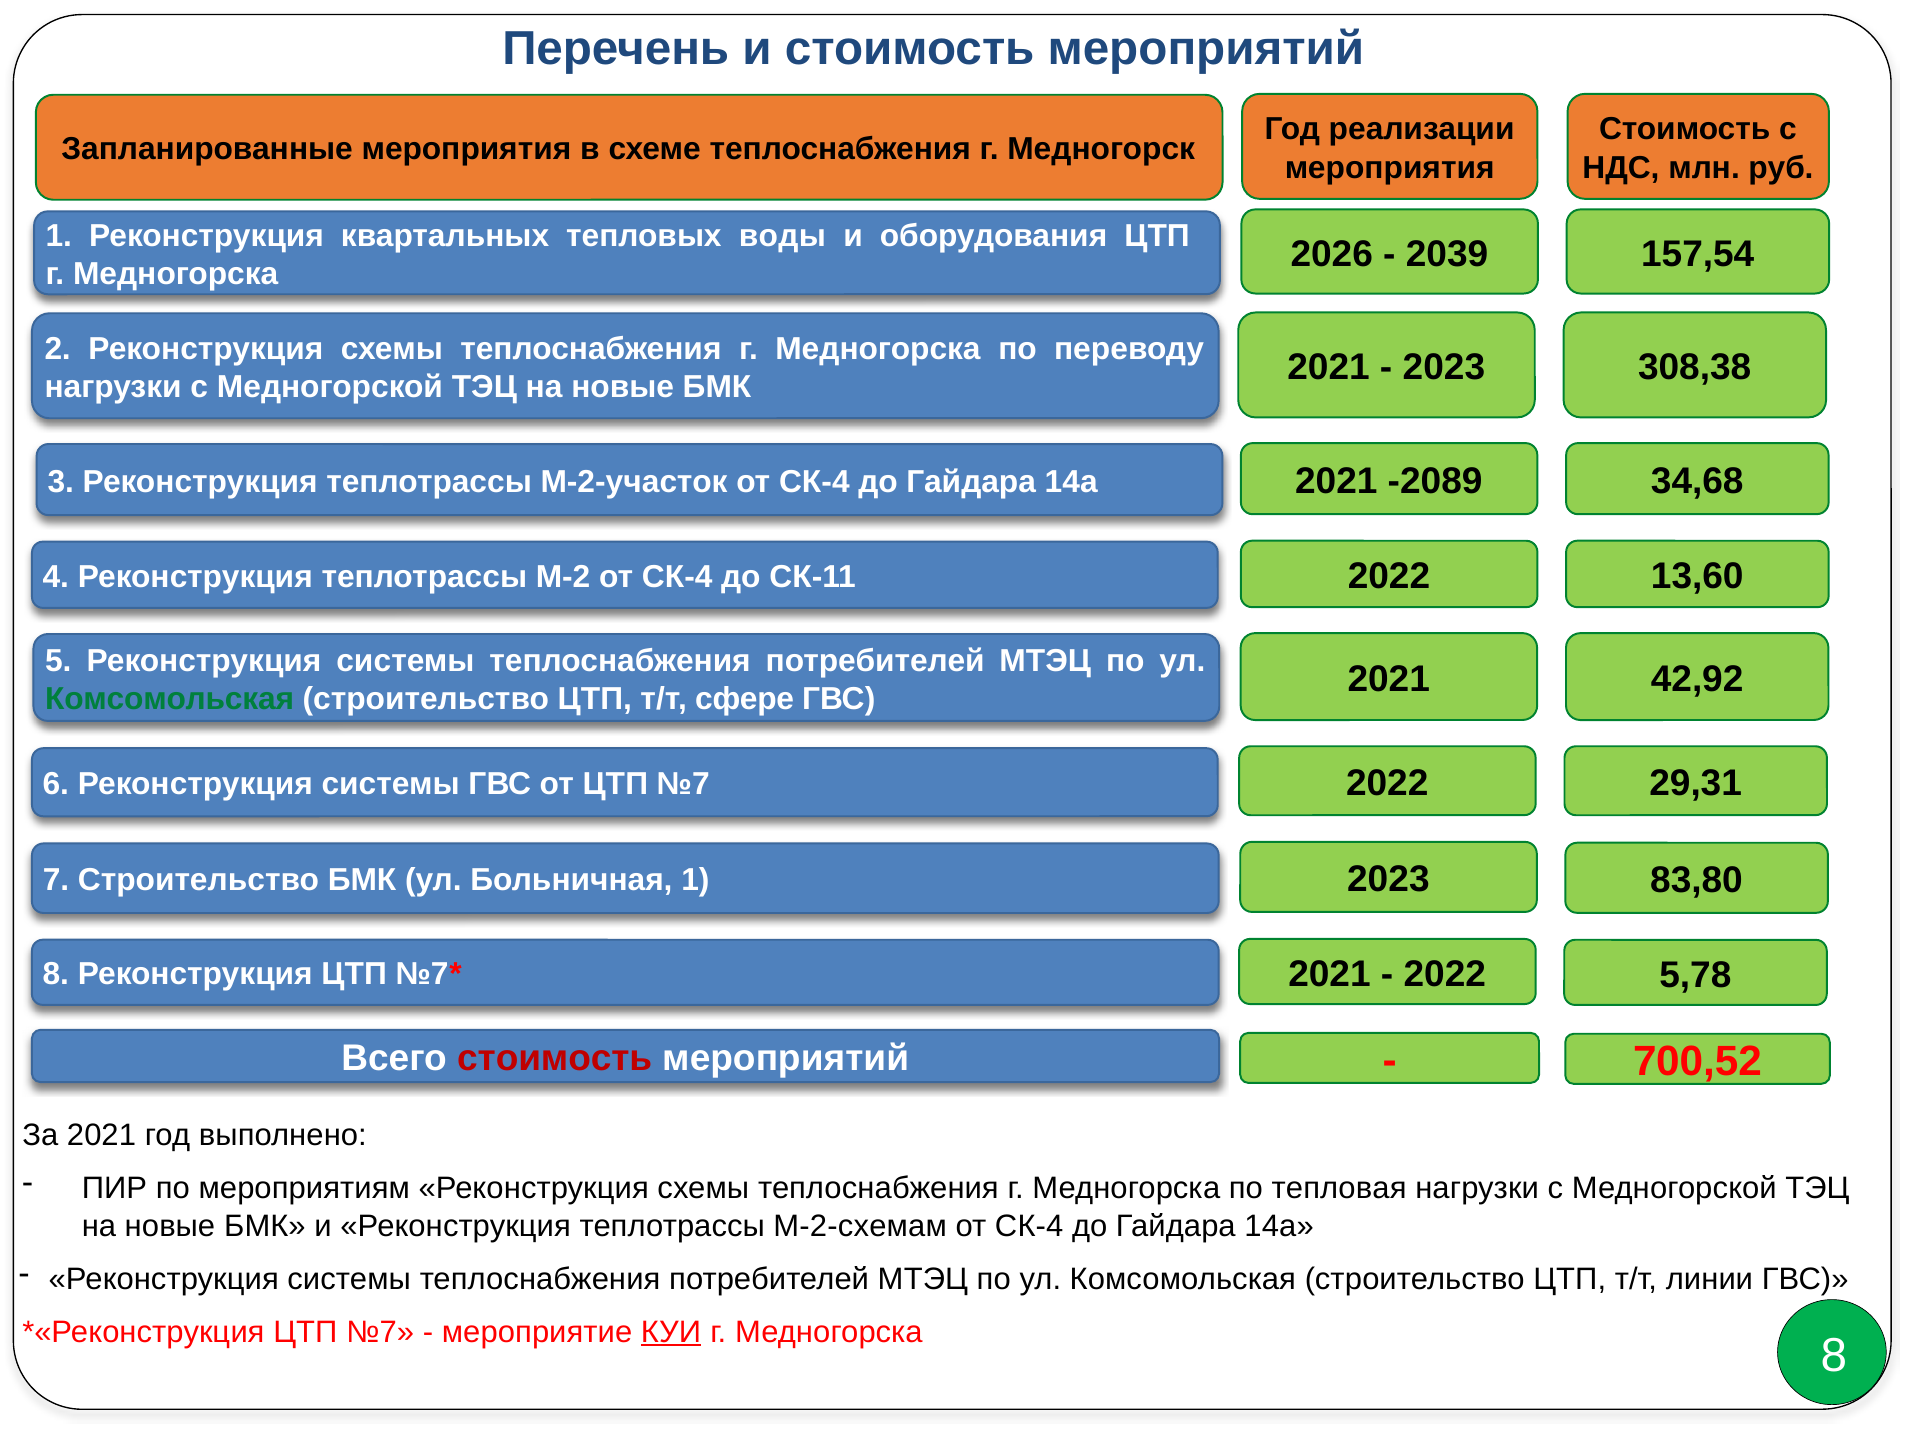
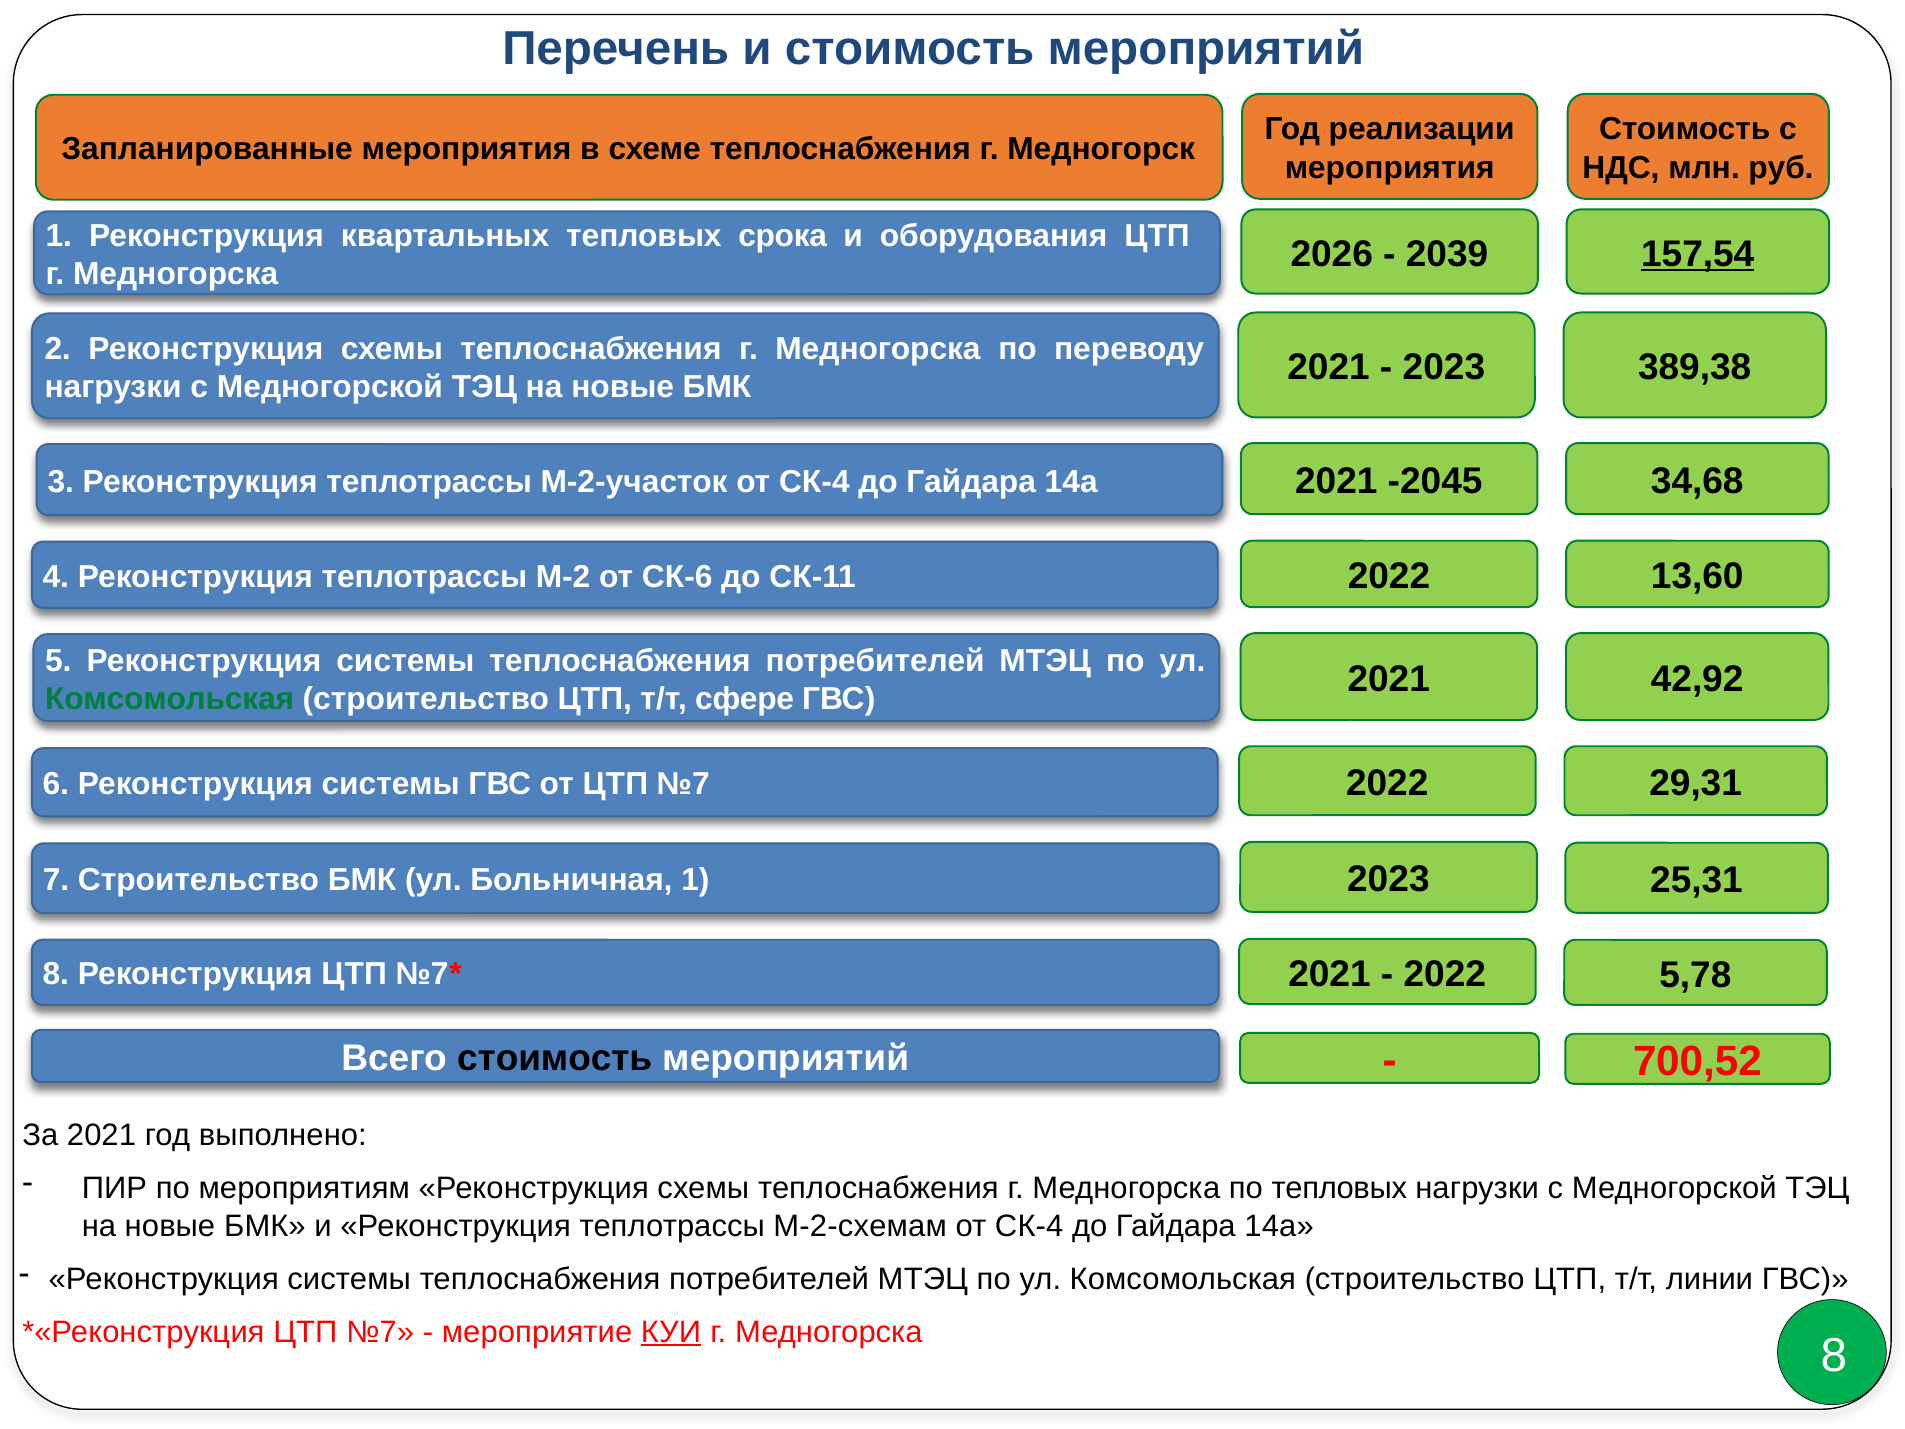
воды: воды -> срока
157,54 underline: none -> present
308,38: 308,38 -> 389,38
-2089: -2089 -> -2045
М-2 от СК-4: СК-4 -> СК-6
83,80: 83,80 -> 25,31
стоимость at (555, 1058) colour: red -> black
по тепловая: тепловая -> тепловых
